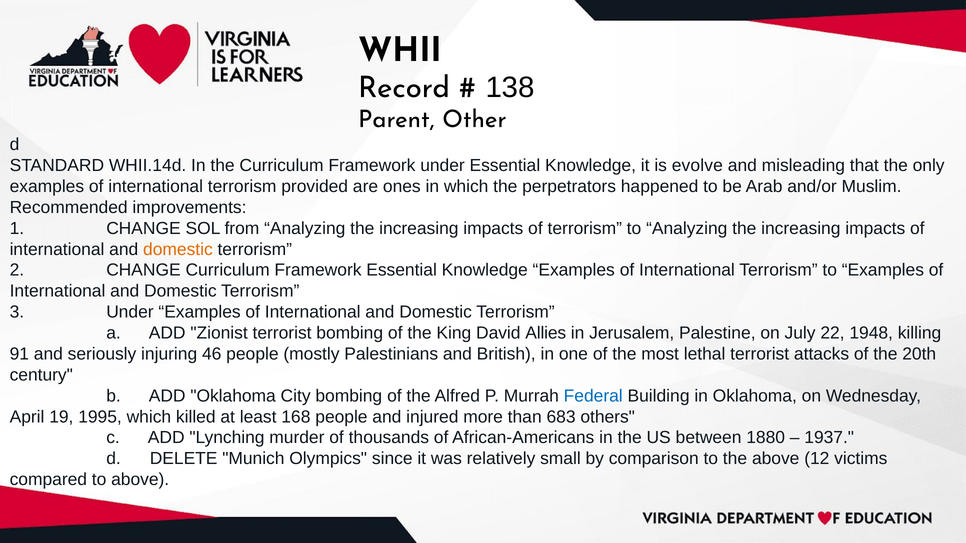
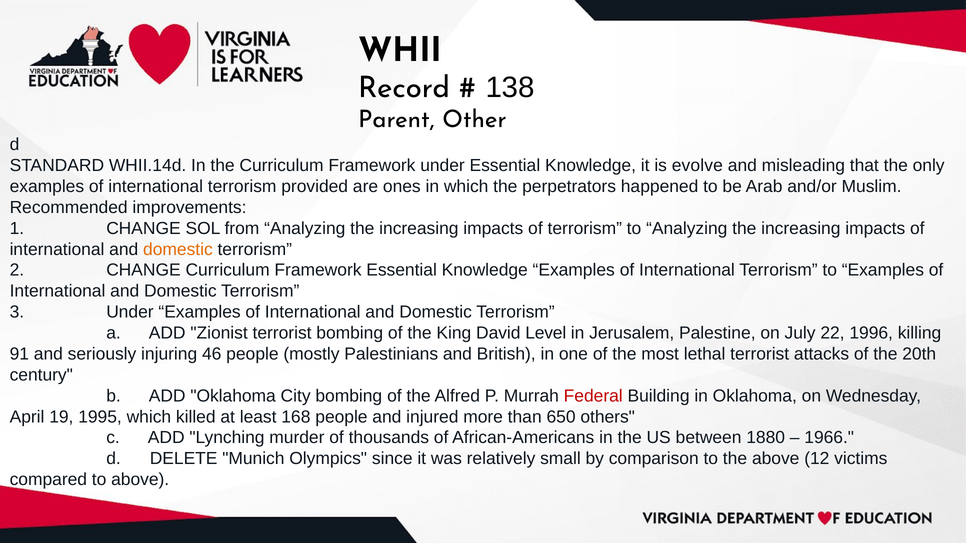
Allies: Allies -> Level
1948: 1948 -> 1996
Federal colour: blue -> red
683: 683 -> 650
1937: 1937 -> 1966
